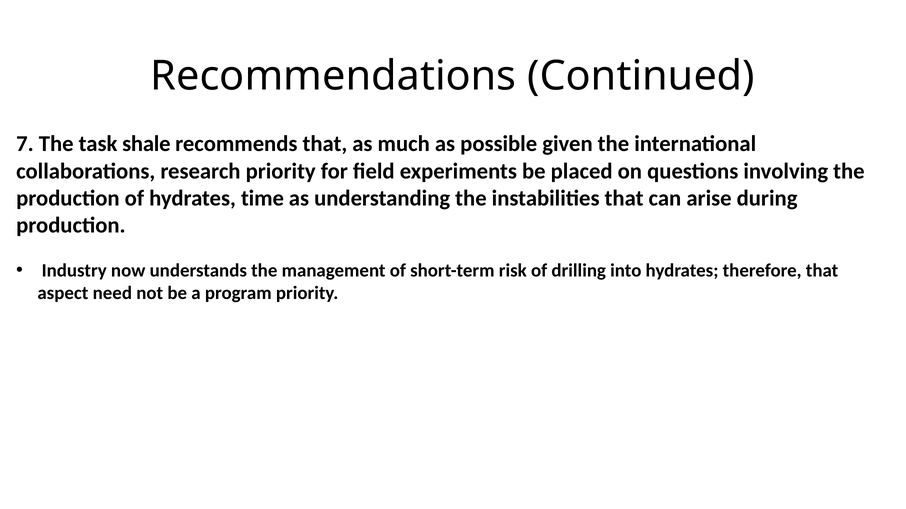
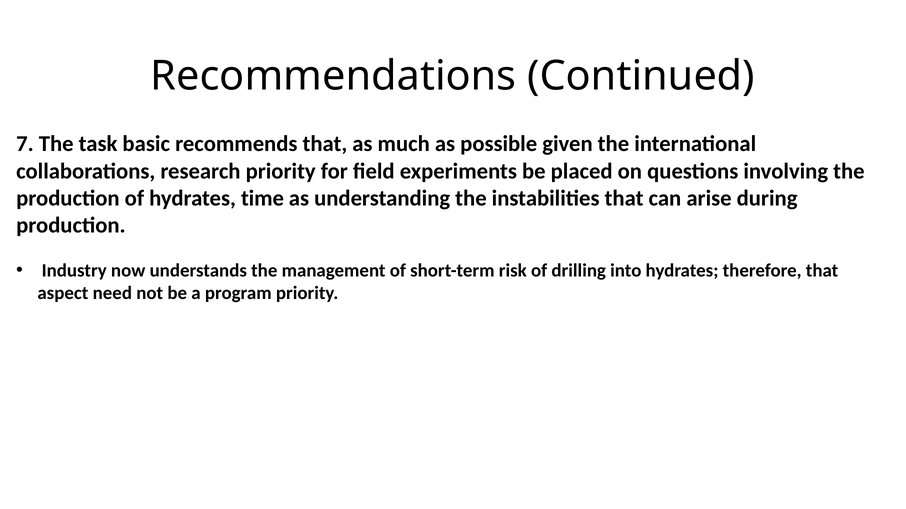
shale: shale -> basic
